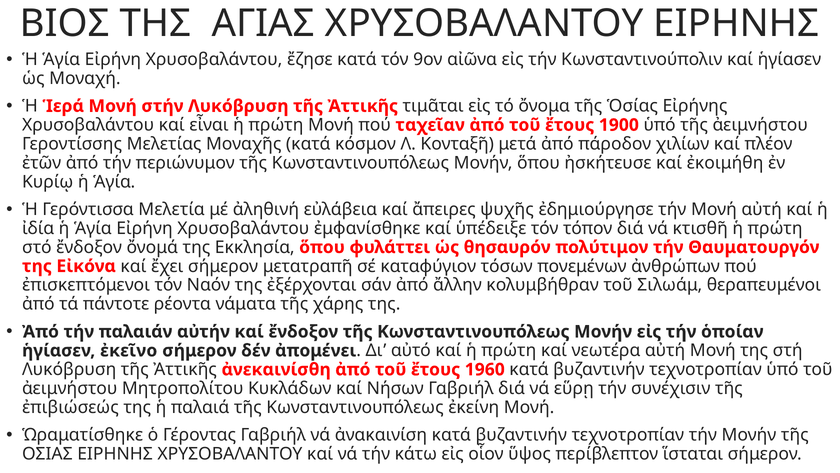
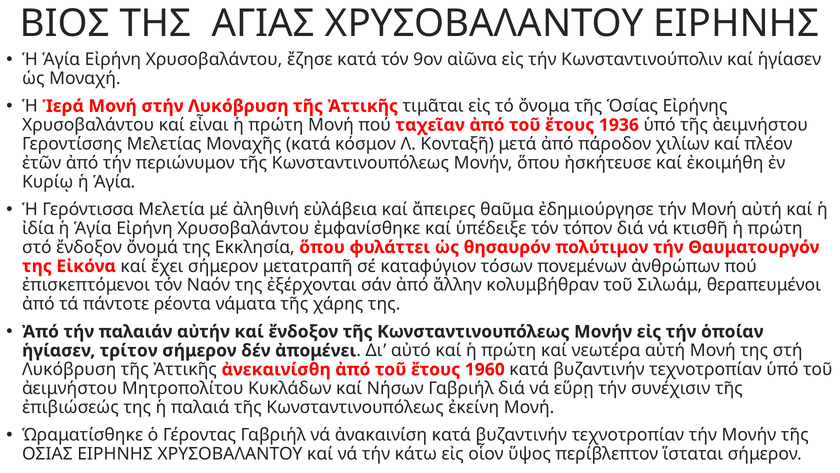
1900: 1900 -> 1936
ψυχῆς: ψυχῆς -> θαῦμα
ἐκεῖνο: ἐκεῖνο -> τρίτον
